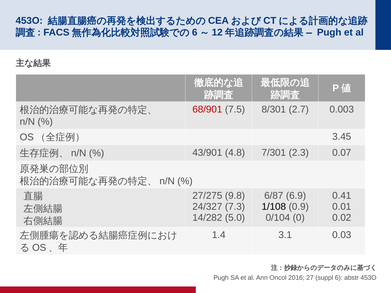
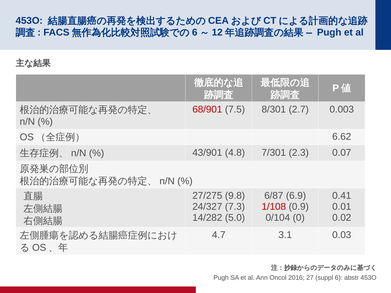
3.45: 3.45 -> 6.62
1/108 colour: black -> red
1.4: 1.4 -> 4.7
